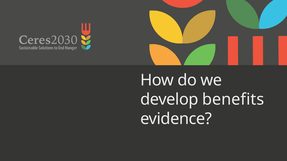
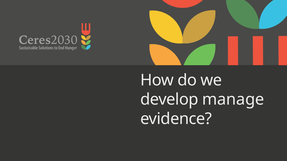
benefits: benefits -> manage
